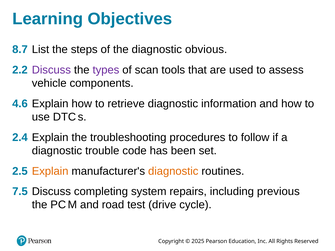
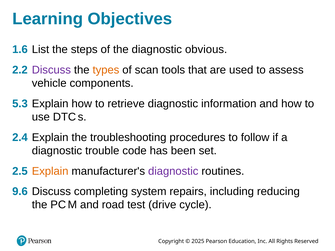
8.7: 8.7 -> 1.6
types colour: purple -> orange
4.6: 4.6 -> 5.3
diagnostic at (173, 171) colour: orange -> purple
7.5: 7.5 -> 9.6
previous: previous -> reducing
